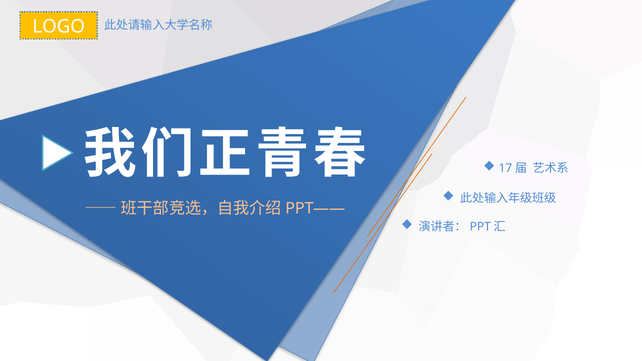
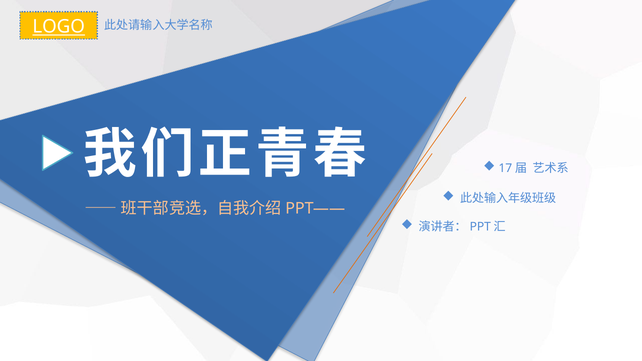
LOGO underline: none -> present
